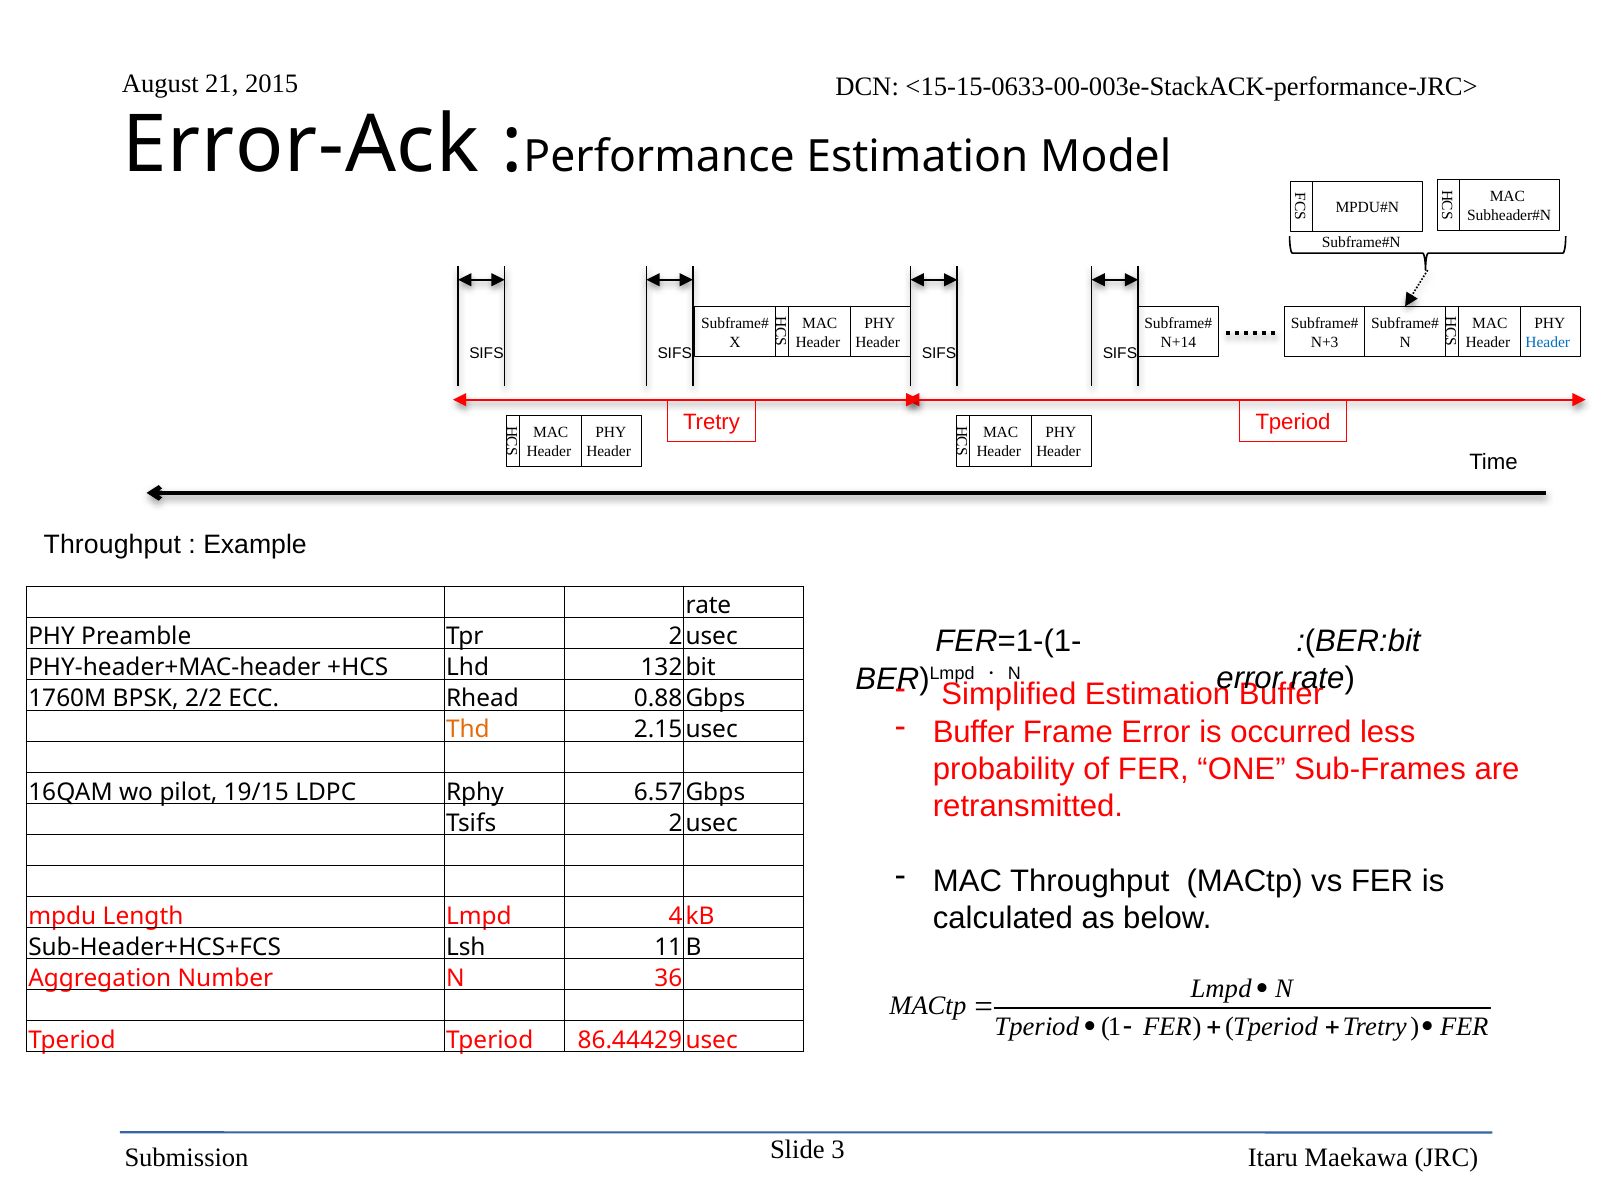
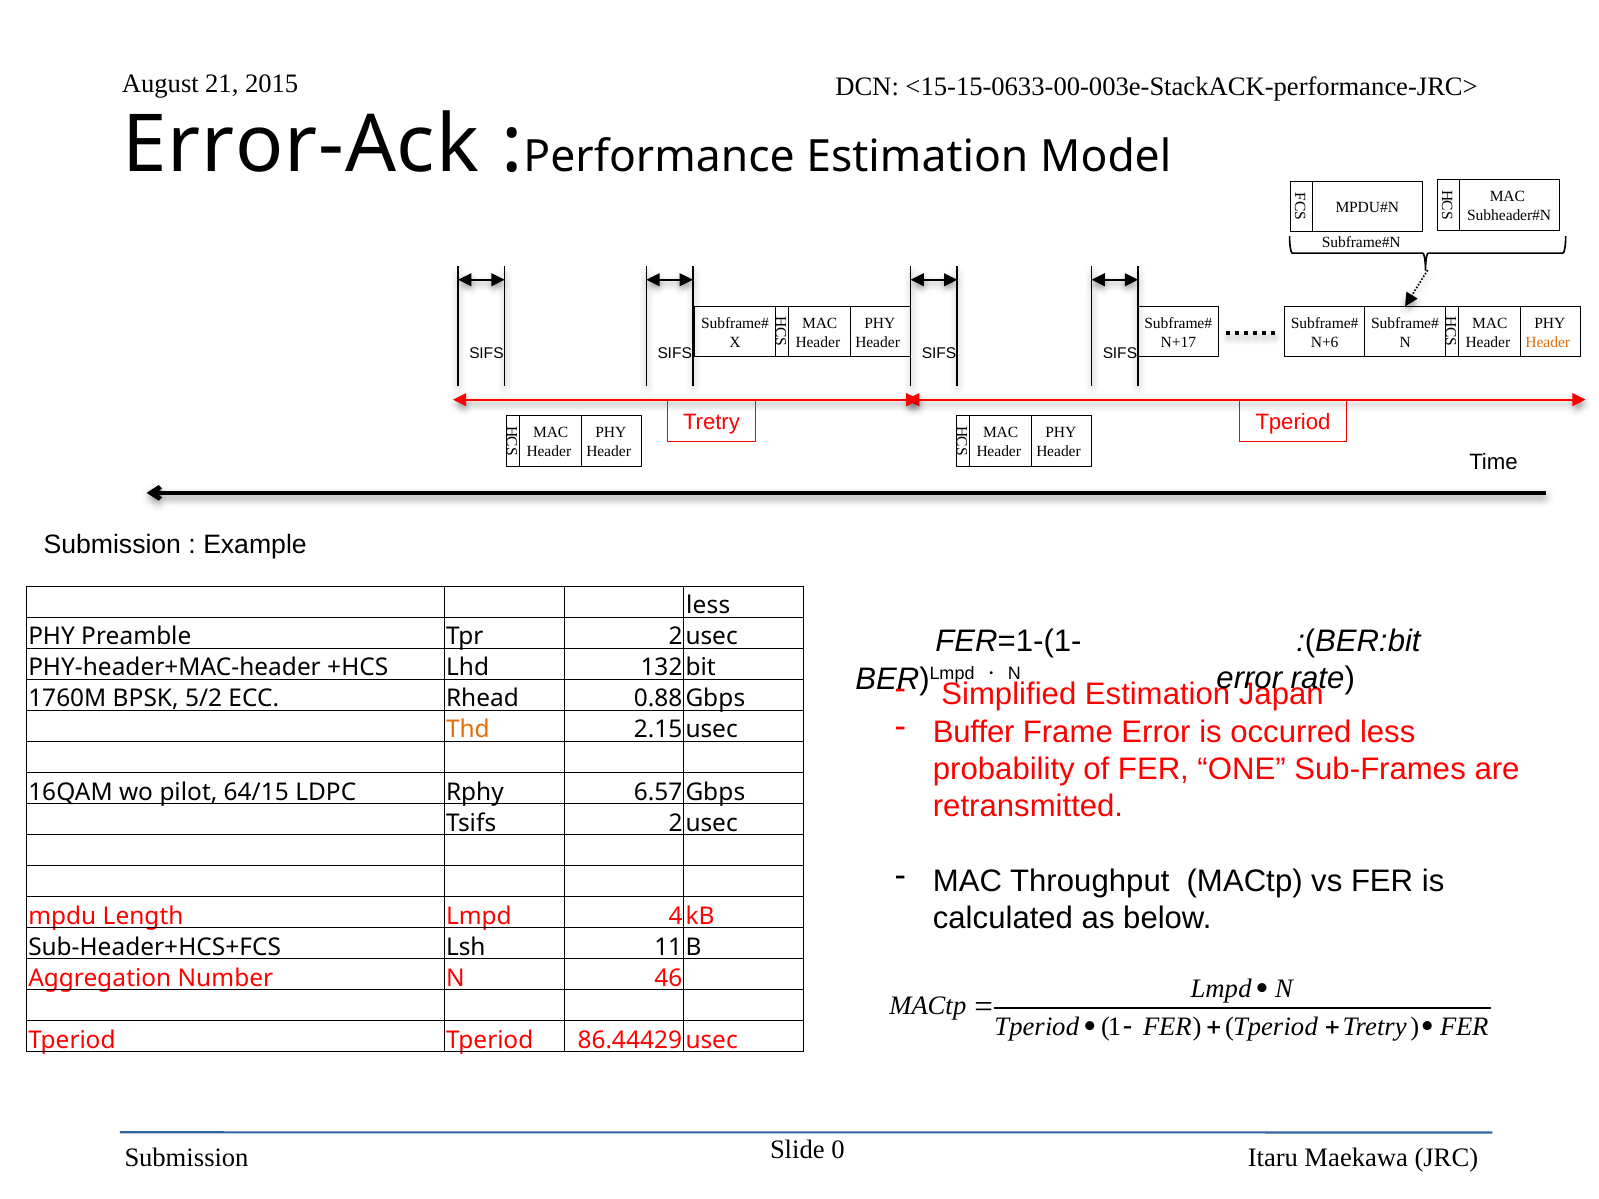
N+14: N+14 -> N+17
N+3: N+3 -> N+6
Header at (1548, 342) colour: blue -> orange
Throughput at (112, 545): Throughput -> Submission
rate at (708, 606): rate -> less
Estimation Buffer: Buffer -> Japan
2/2: 2/2 -> 5/2
19/15: 19/15 -> 64/15
36: 36 -> 46
3: 3 -> 0
